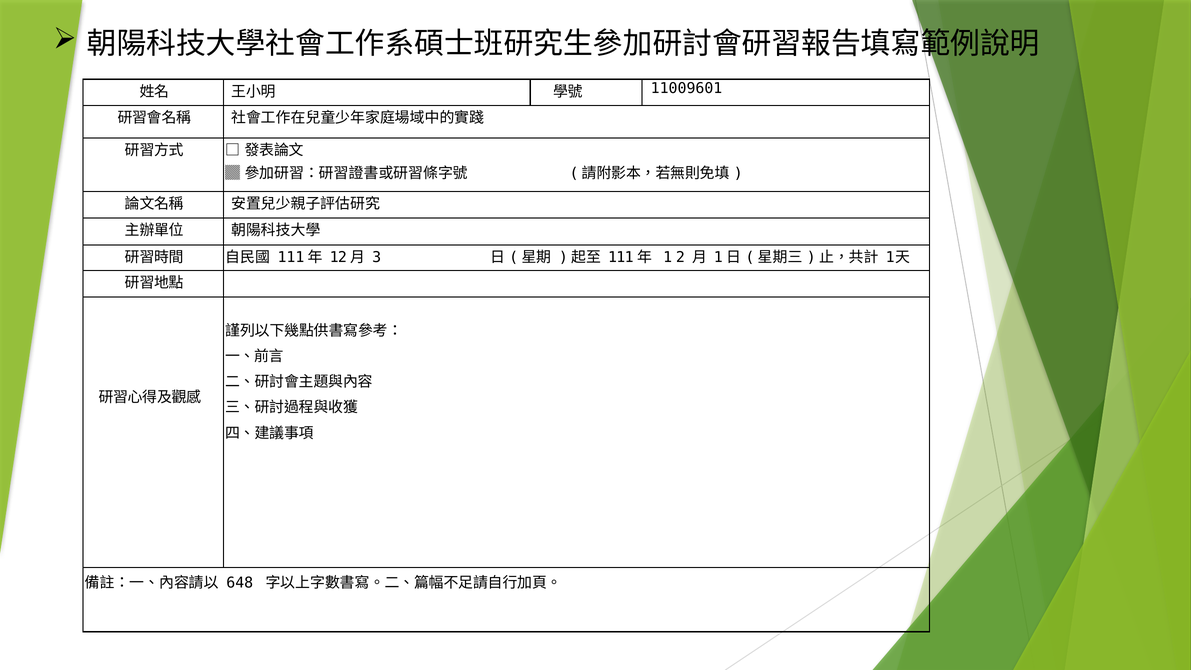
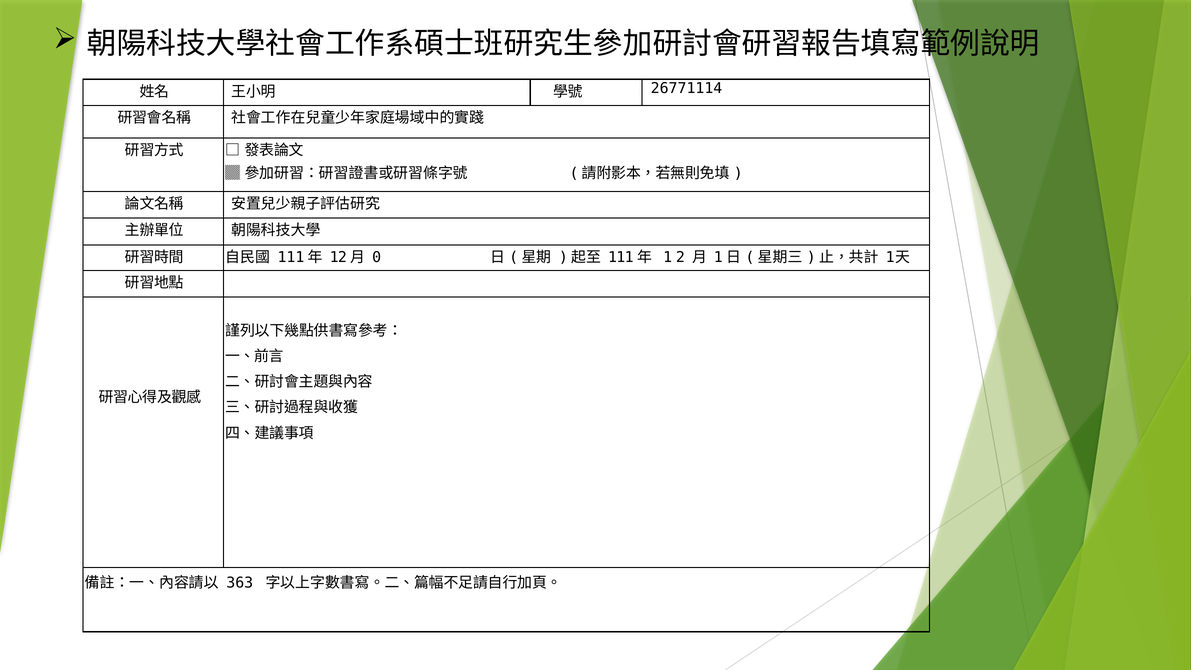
11009601: 11009601 -> 26771114
3: 3 -> 0
648: 648 -> 363
